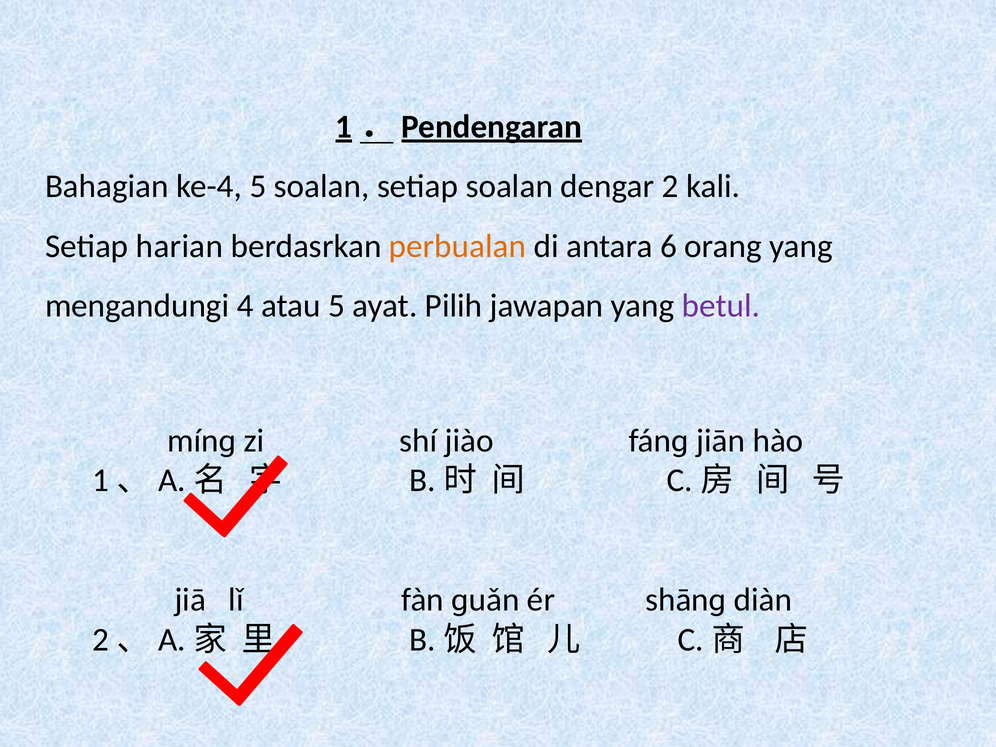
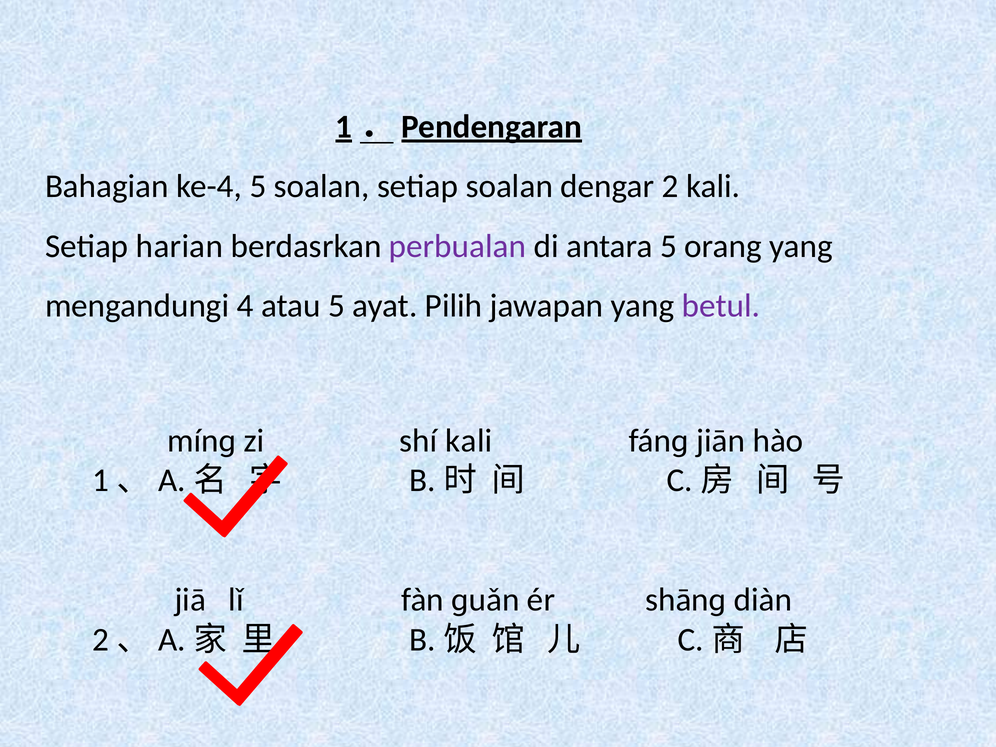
perbualan colour: orange -> purple
antara 6: 6 -> 5
shí jiào: jiào -> kali
